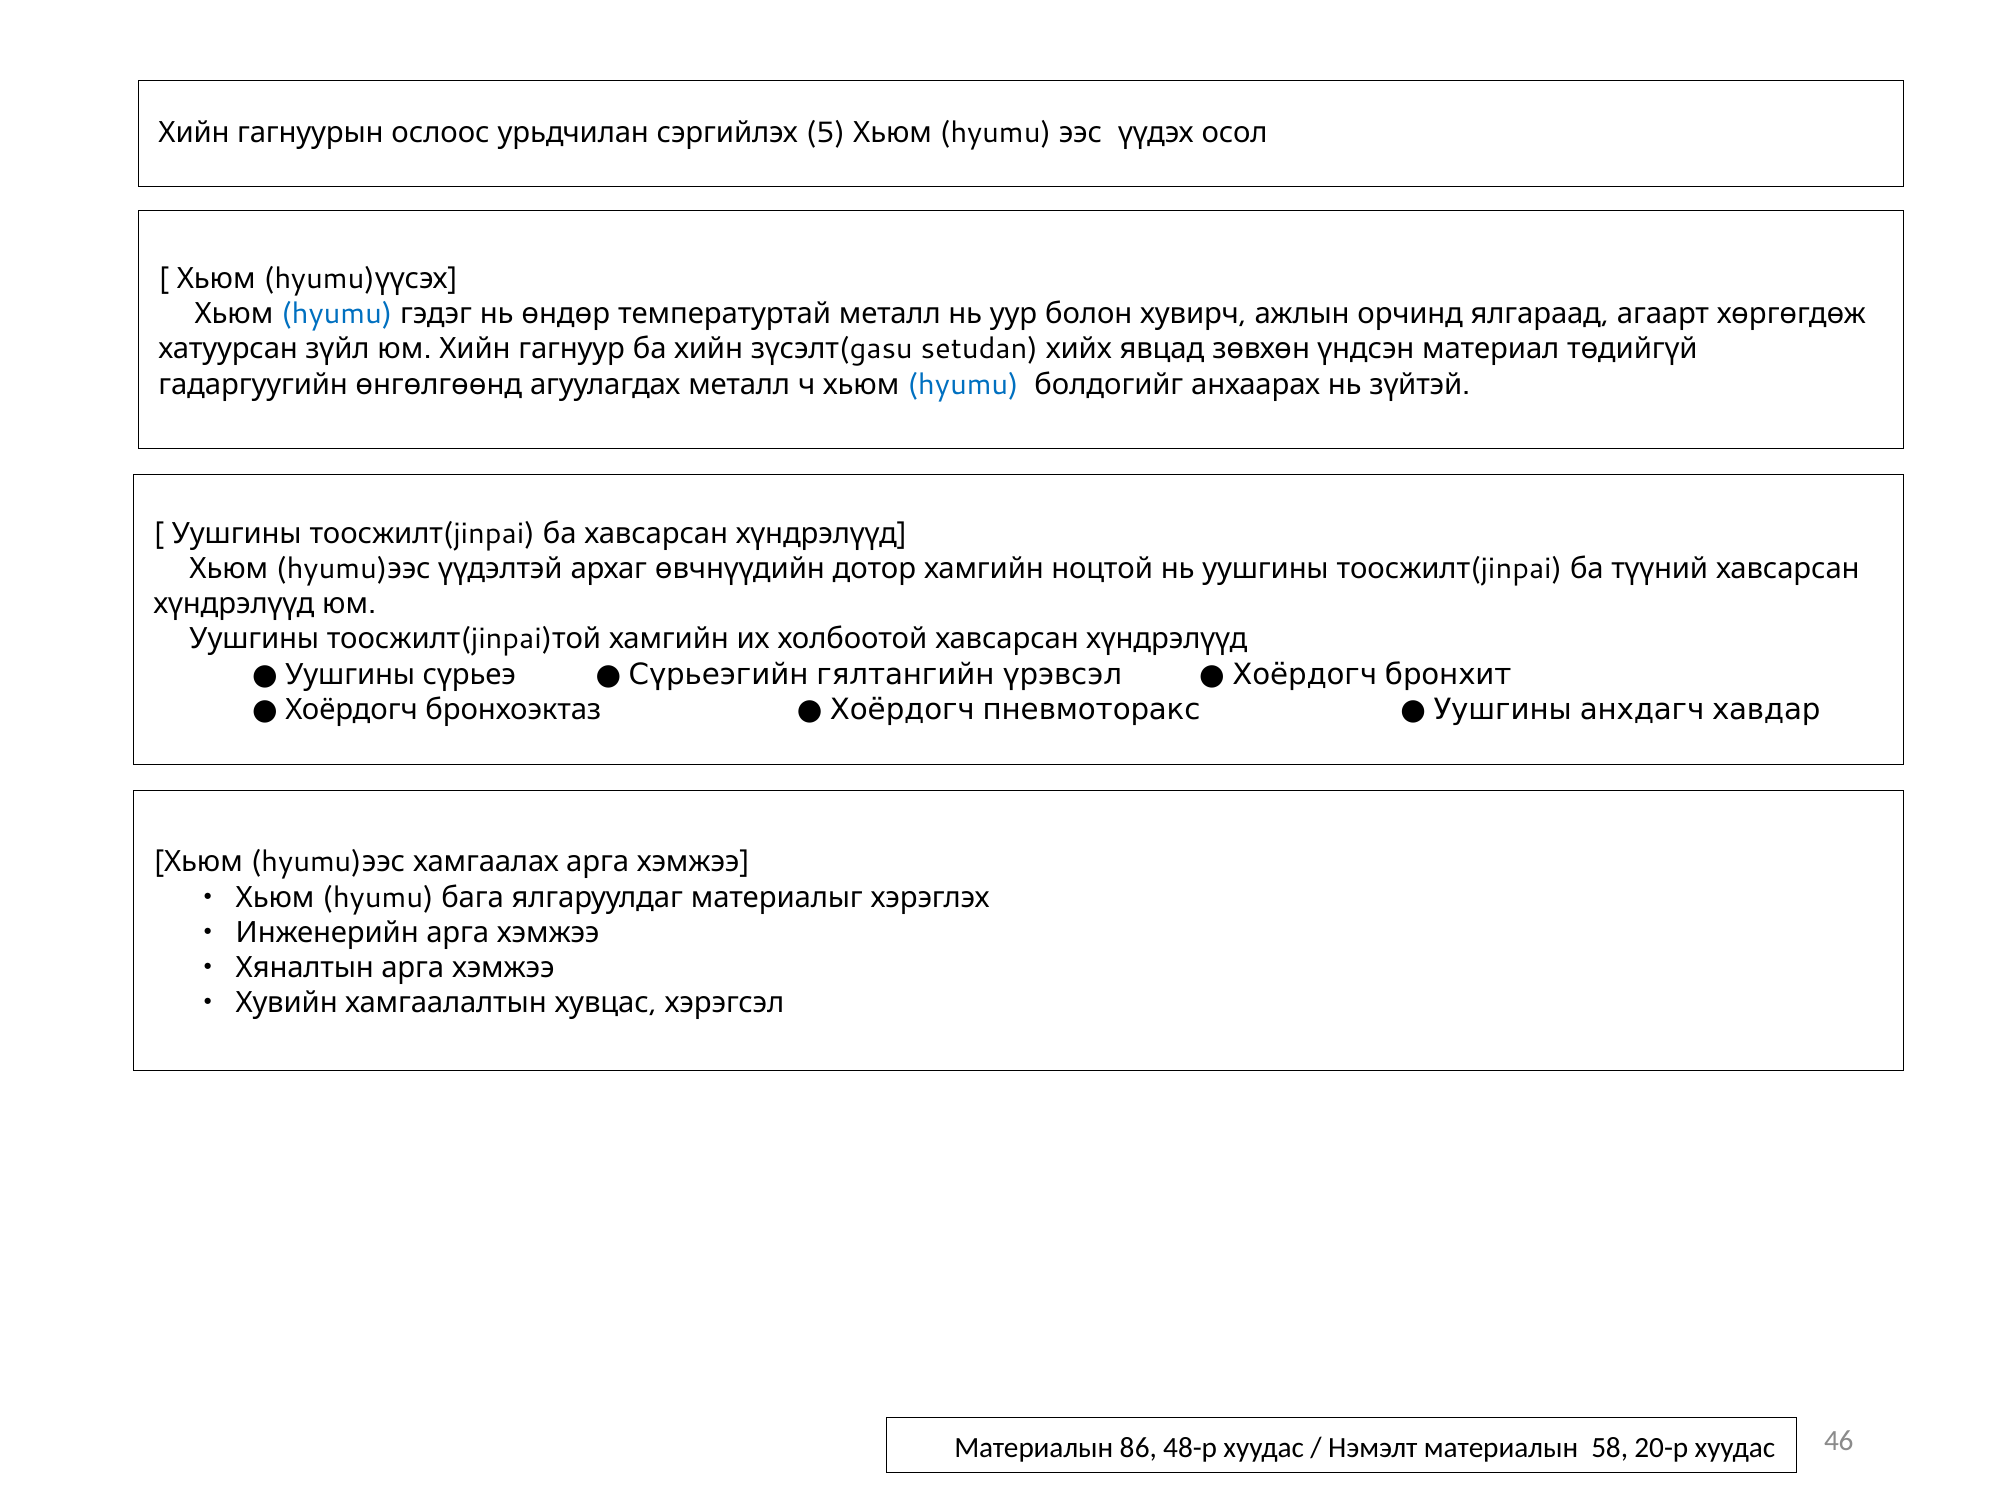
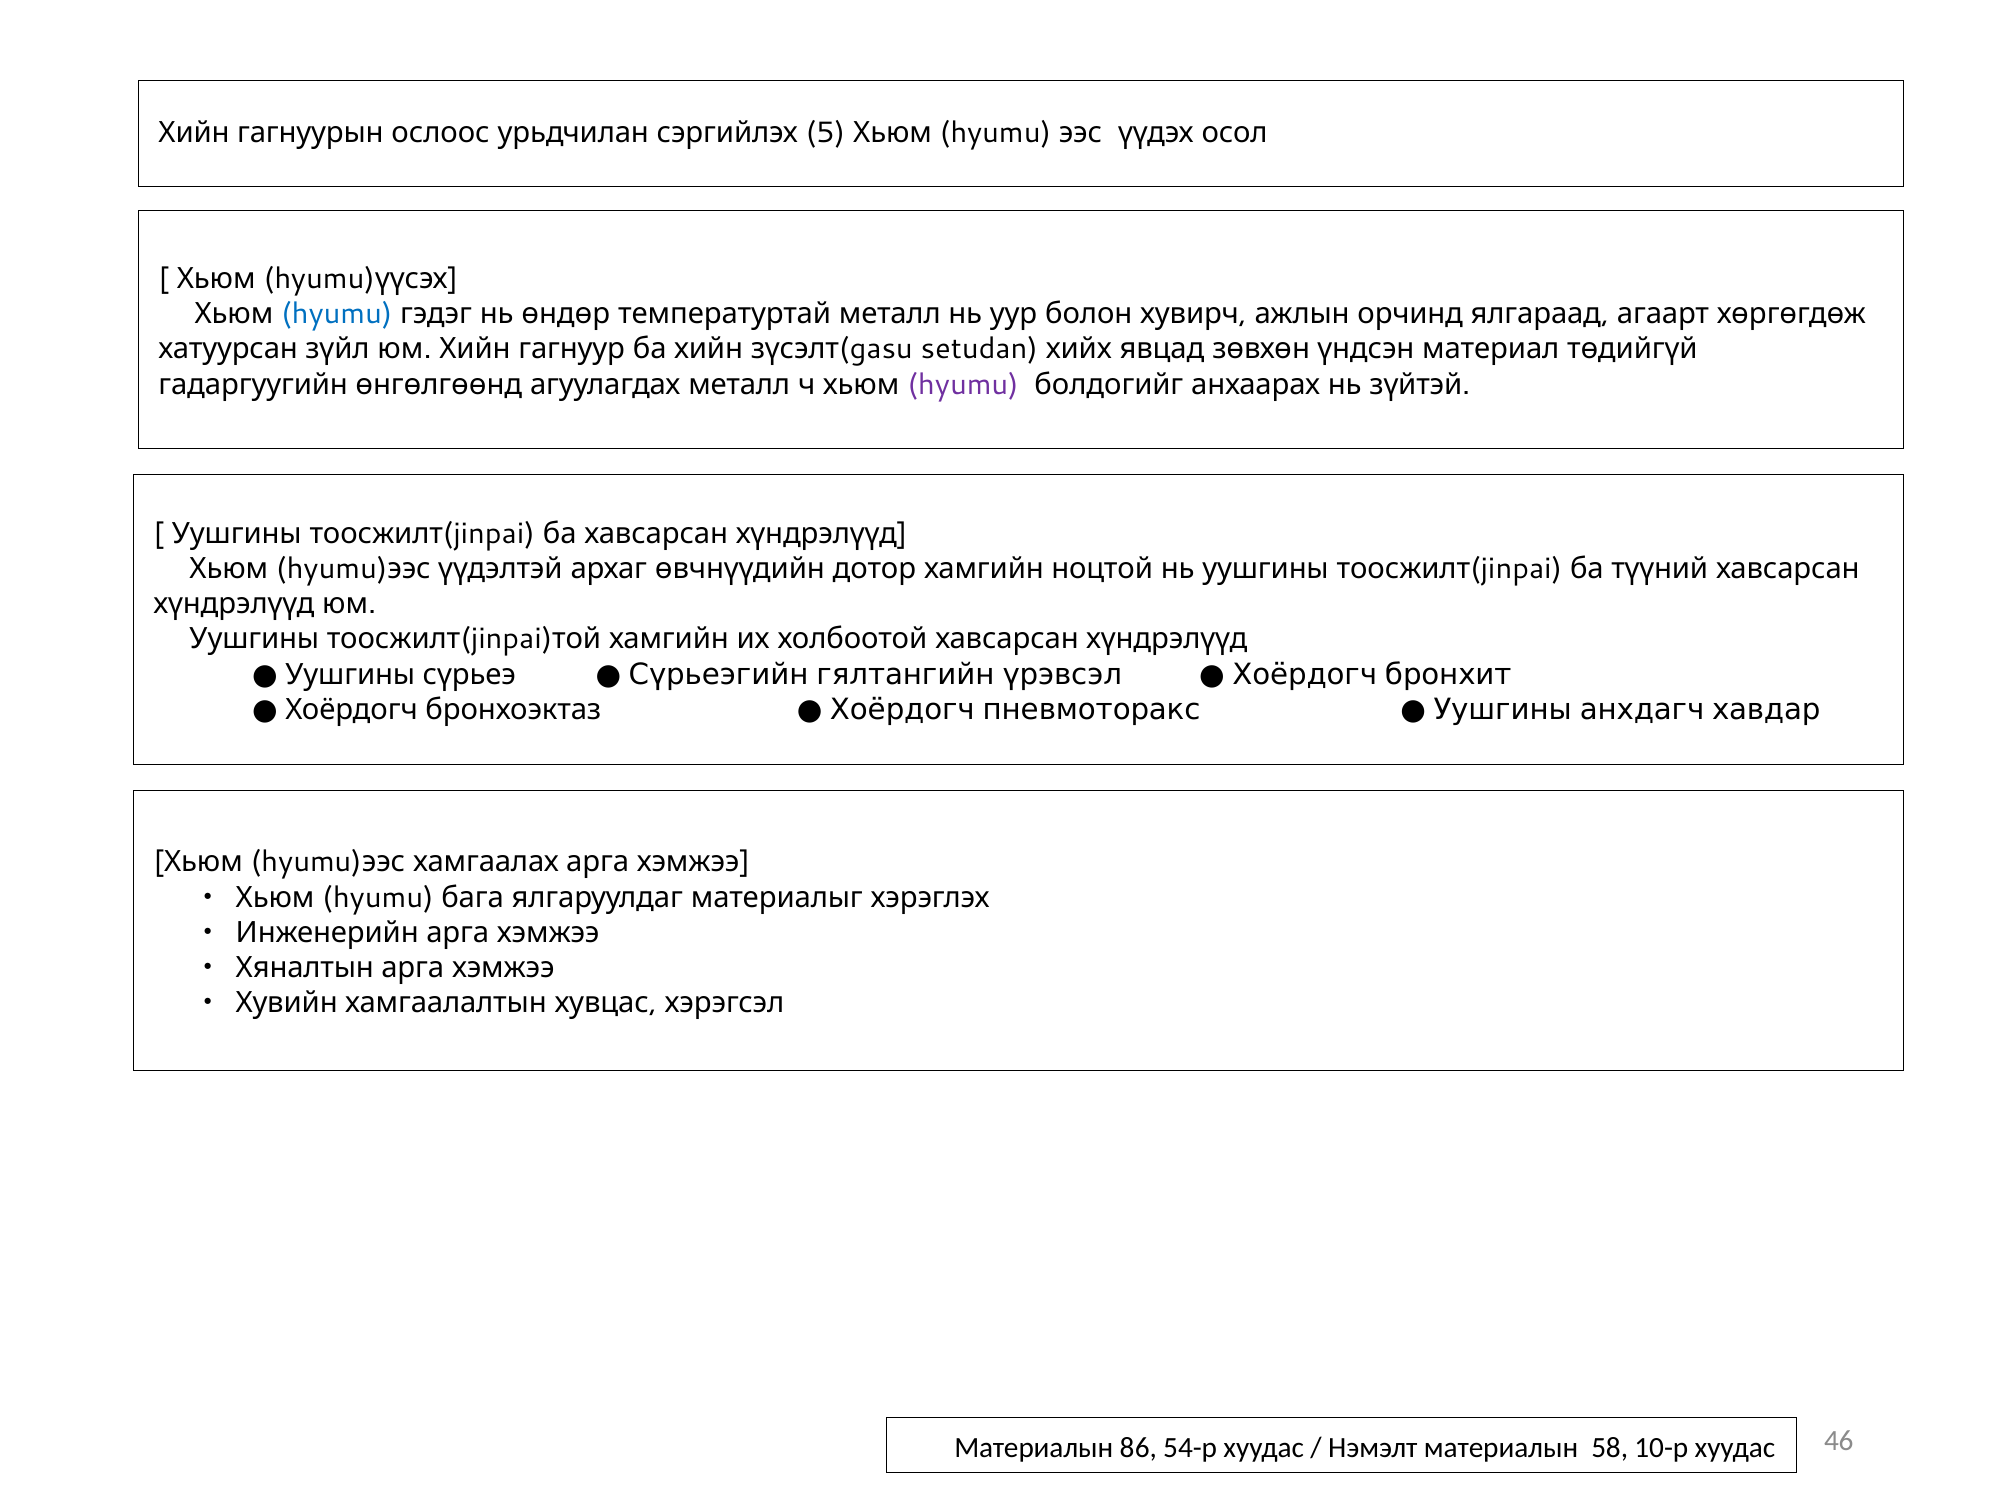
hyumu at (963, 384) colour: blue -> purple
48-р: 48-р -> 54-р
20-р: 20-р -> 10-р
